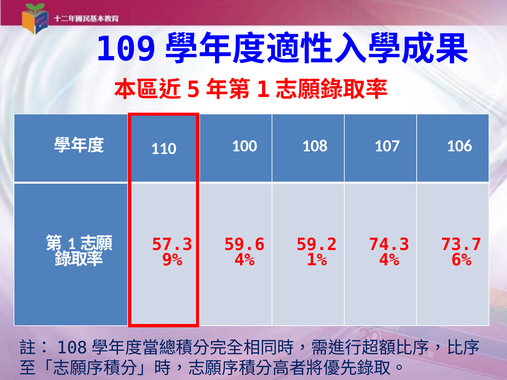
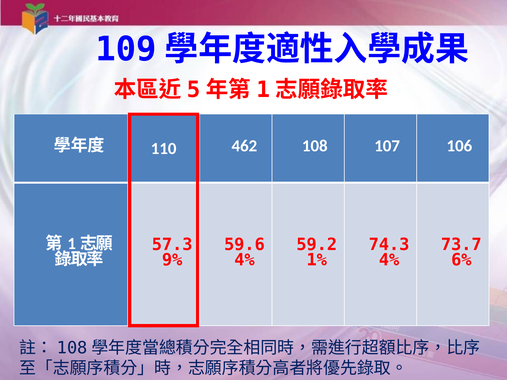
100: 100 -> 462
